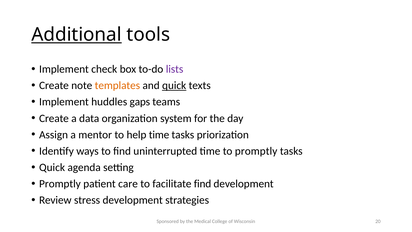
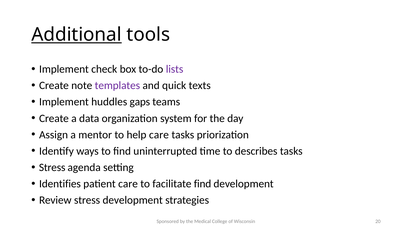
templates colour: orange -> purple
quick at (174, 86) underline: present -> none
help time: time -> care
to promptly: promptly -> describes
Quick at (52, 167): Quick -> Stress
Promptly at (60, 184): Promptly -> Identifies
